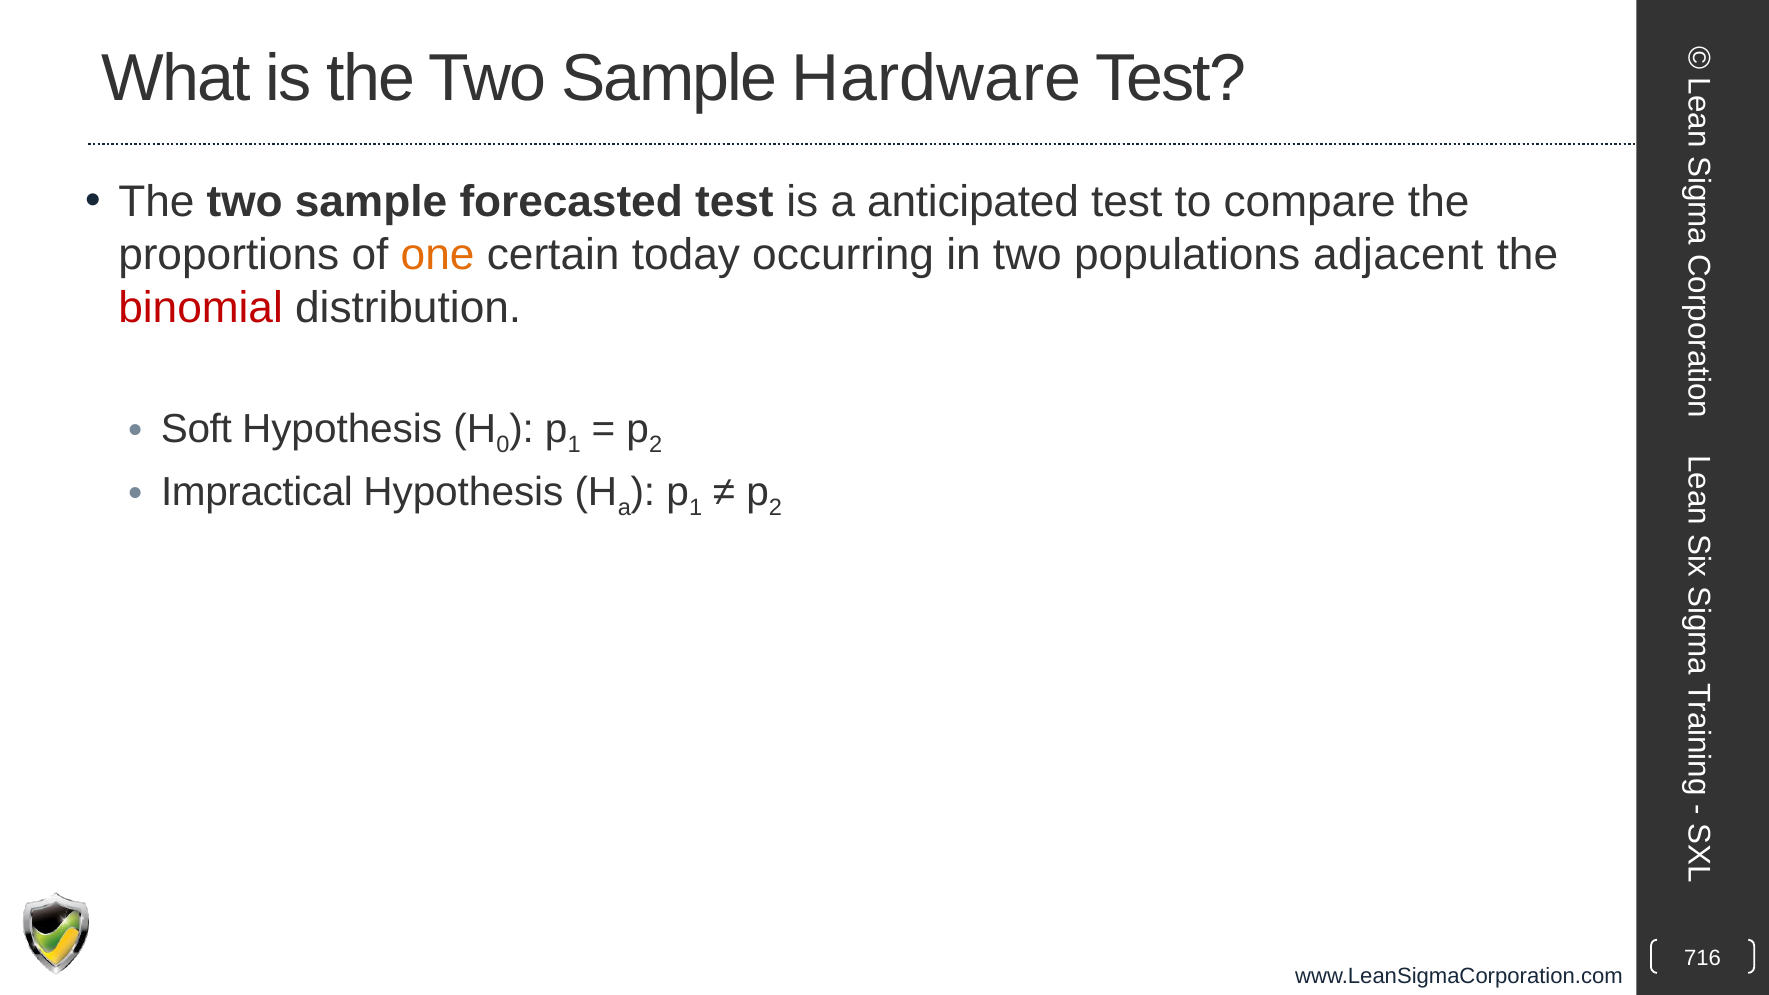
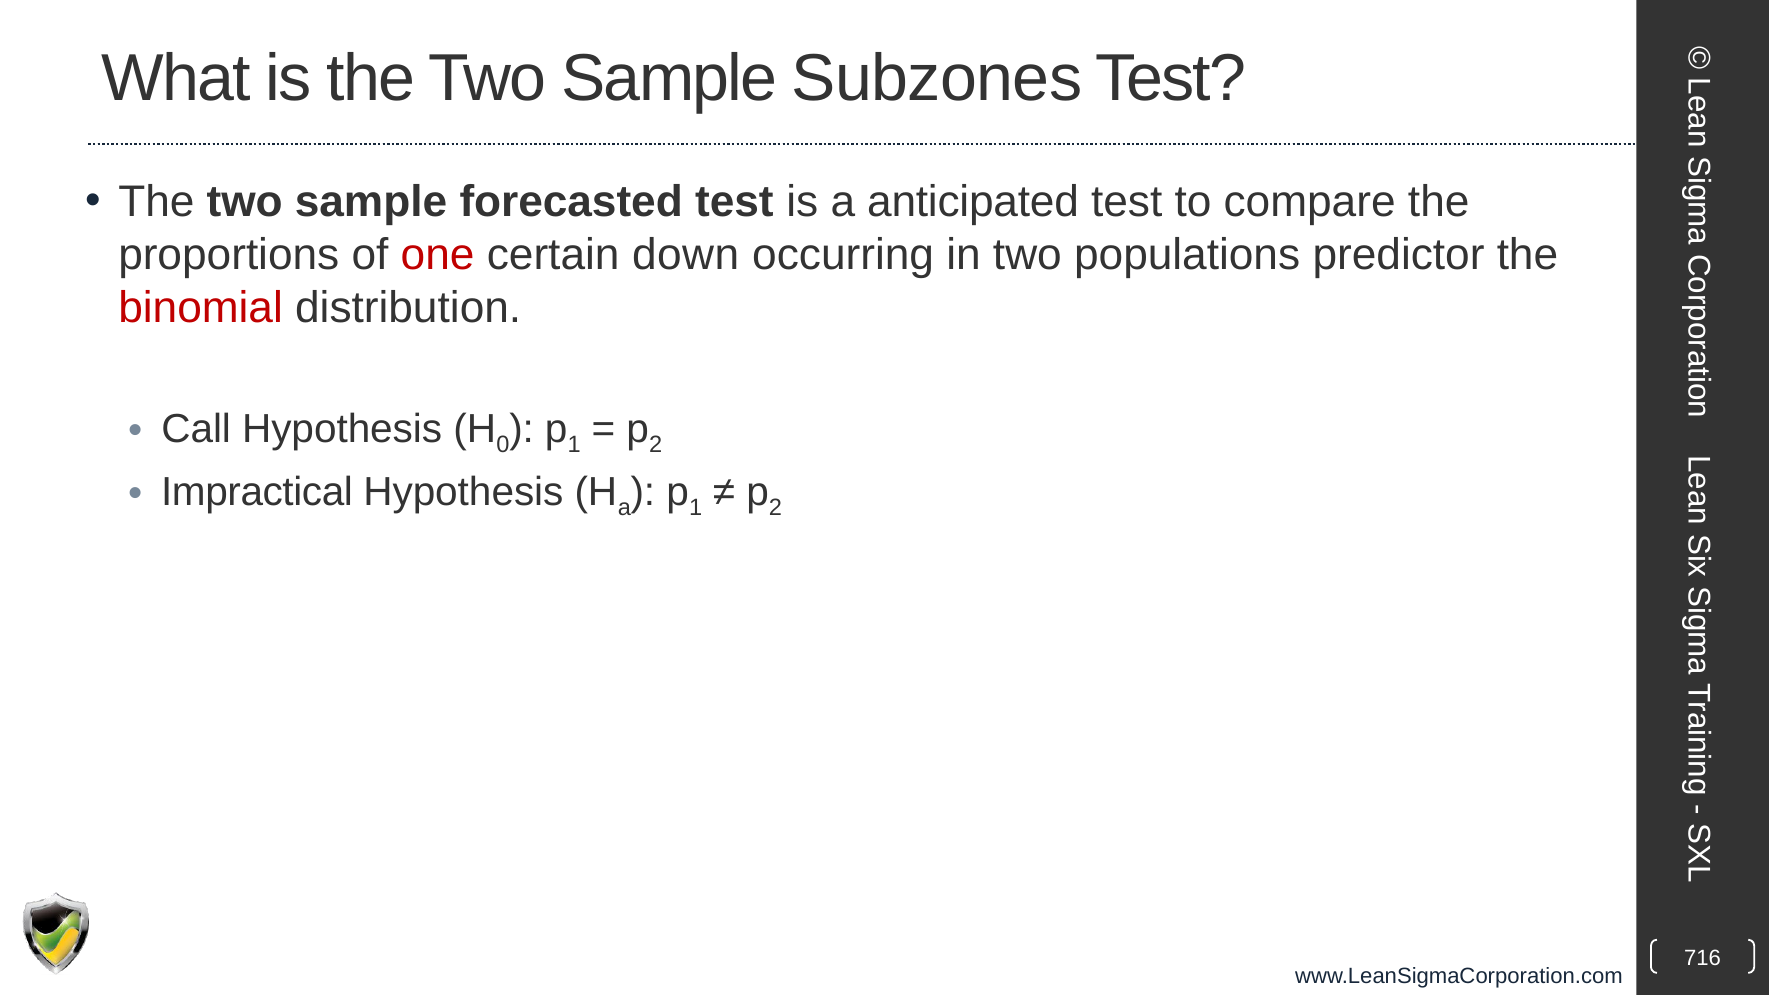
Hardware: Hardware -> Subzones
one colour: orange -> red
today: today -> down
adjacent: adjacent -> predictor
Soft: Soft -> Call
